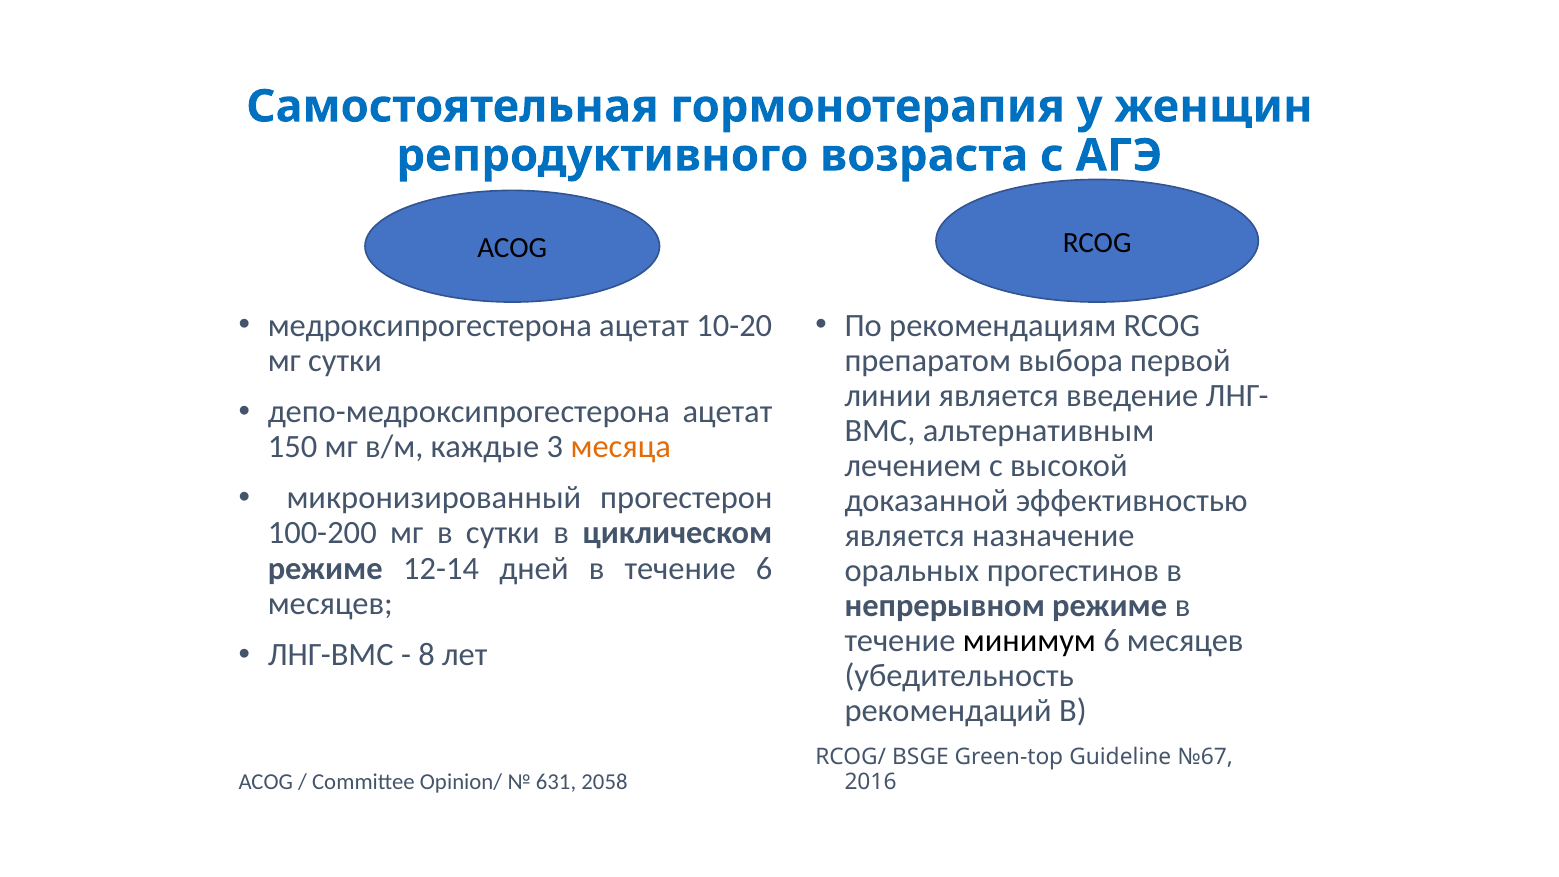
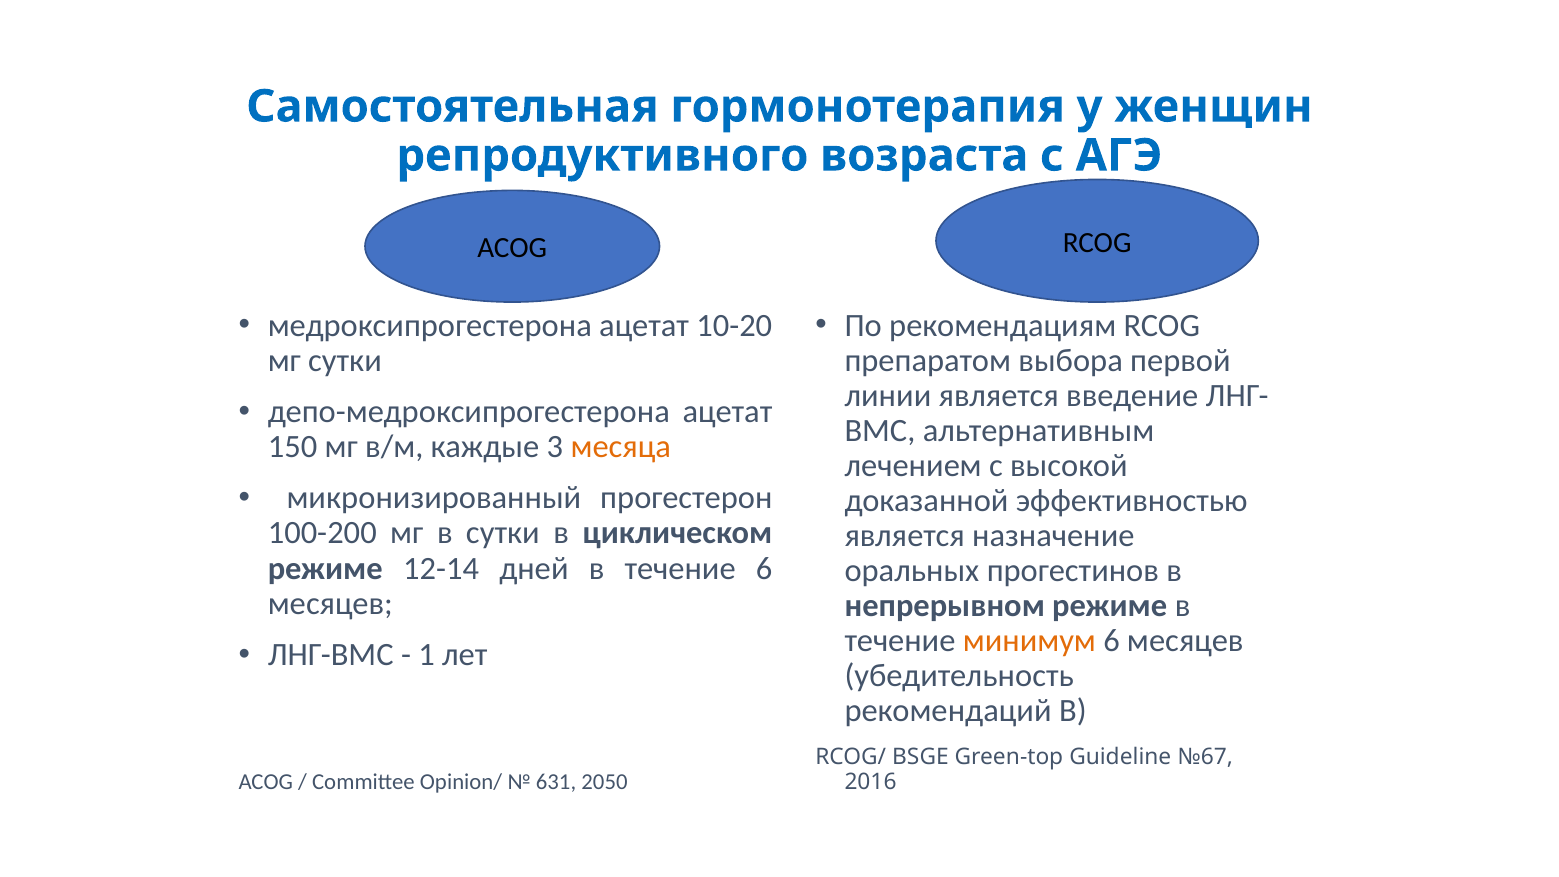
минимум colour: black -> orange
8: 8 -> 1
2058: 2058 -> 2050
